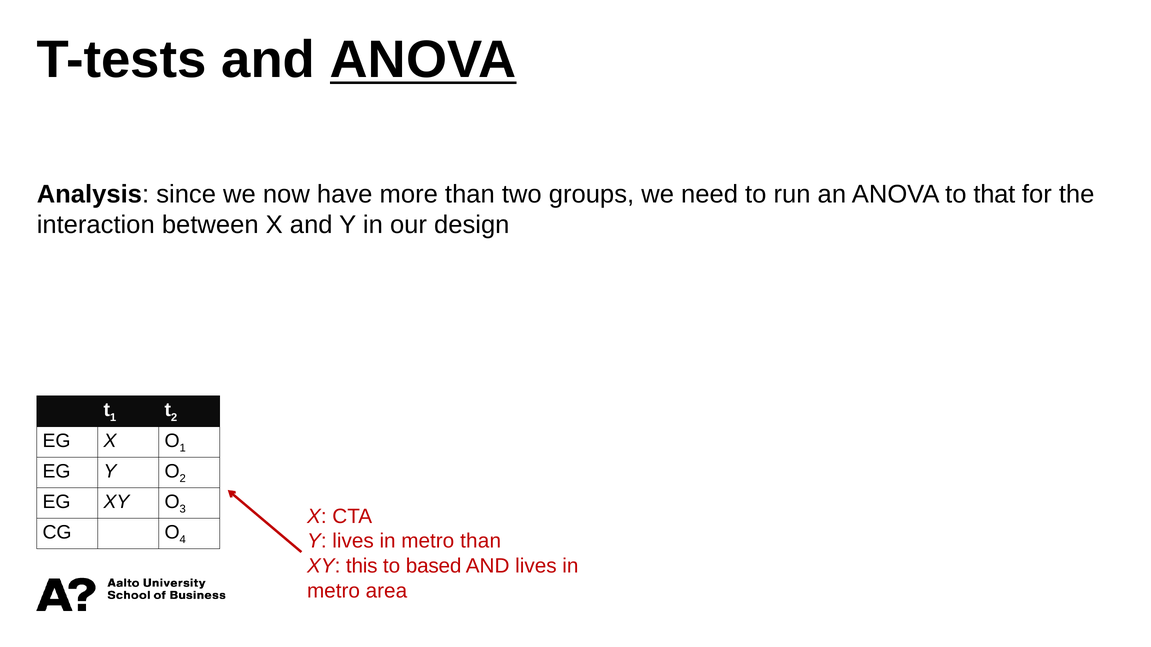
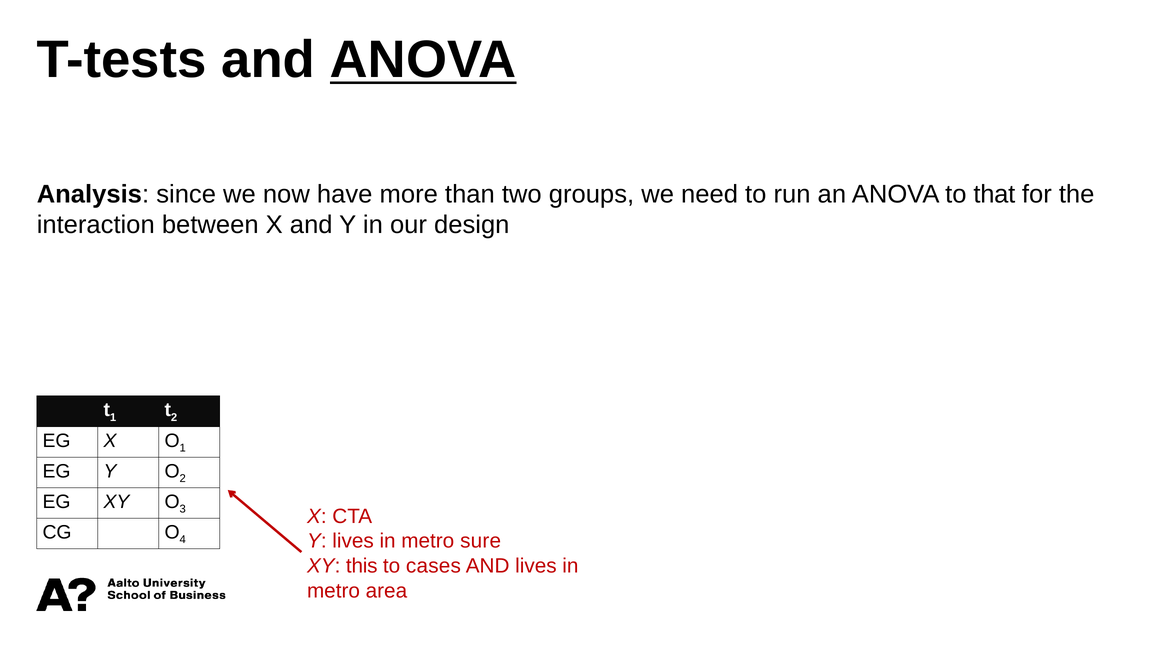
metro than: than -> sure
based: based -> cases
